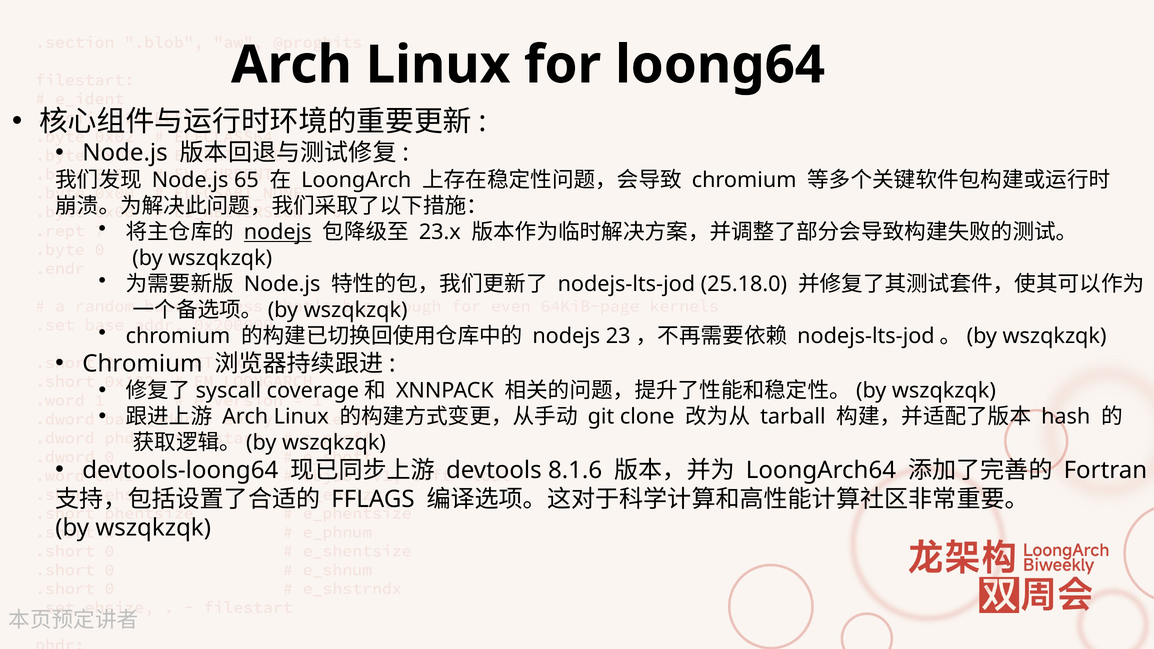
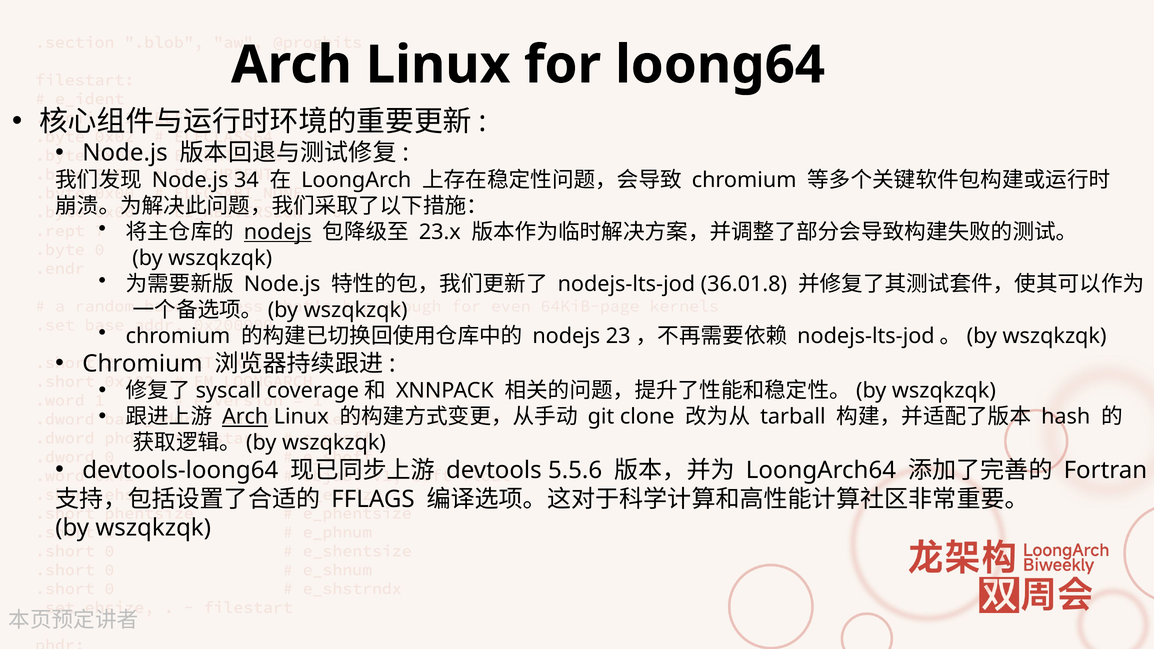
65: 65 -> 34
25.18.0: 25.18.0 -> 36.01.8
Arch at (245, 417) underline: none -> present
8.1.6: 8.1.6 -> 5.5.6
